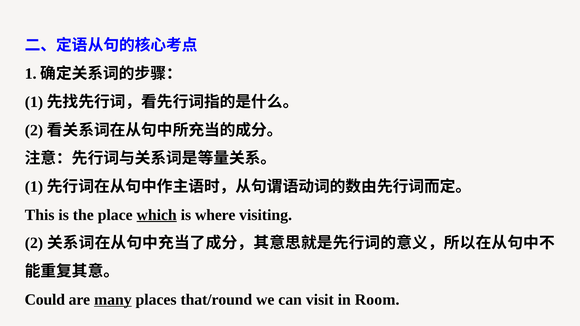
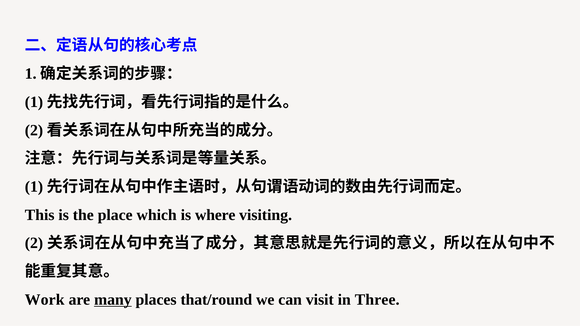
which underline: present -> none
Could: Could -> Work
Room: Room -> Three
